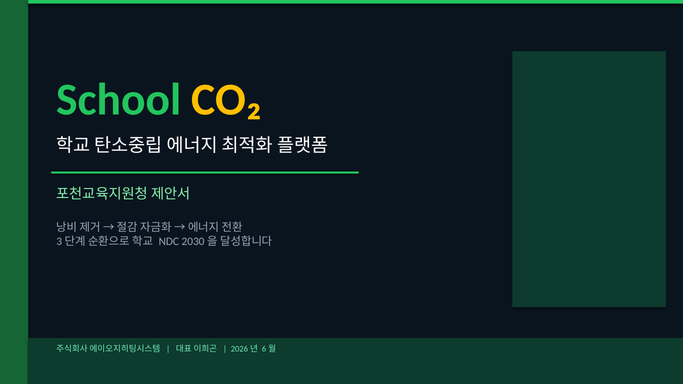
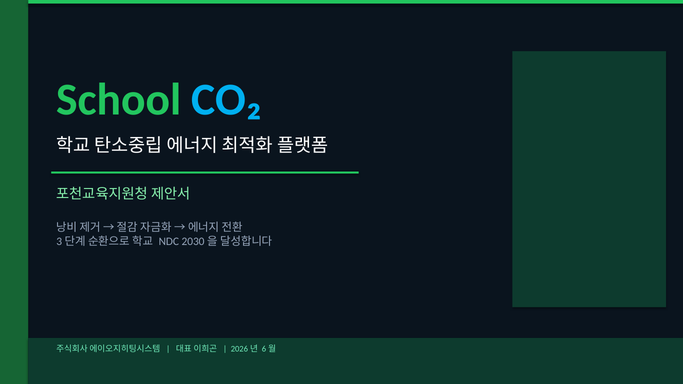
CO₂ colour: yellow -> light blue
